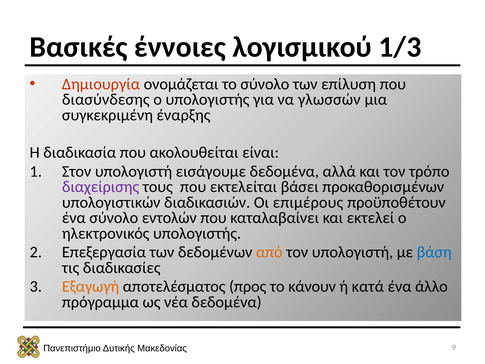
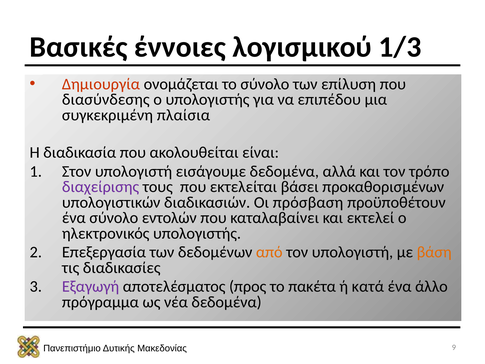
γλωσσών: γλωσσών -> επιπέδου
έναρξης: έναρξης -> πλαίσια
επιμέρους: επιμέρους -> πρόσβαση
βάση colour: blue -> orange
Εξαγωγή colour: orange -> purple
κάνουν: κάνουν -> πακέτα
